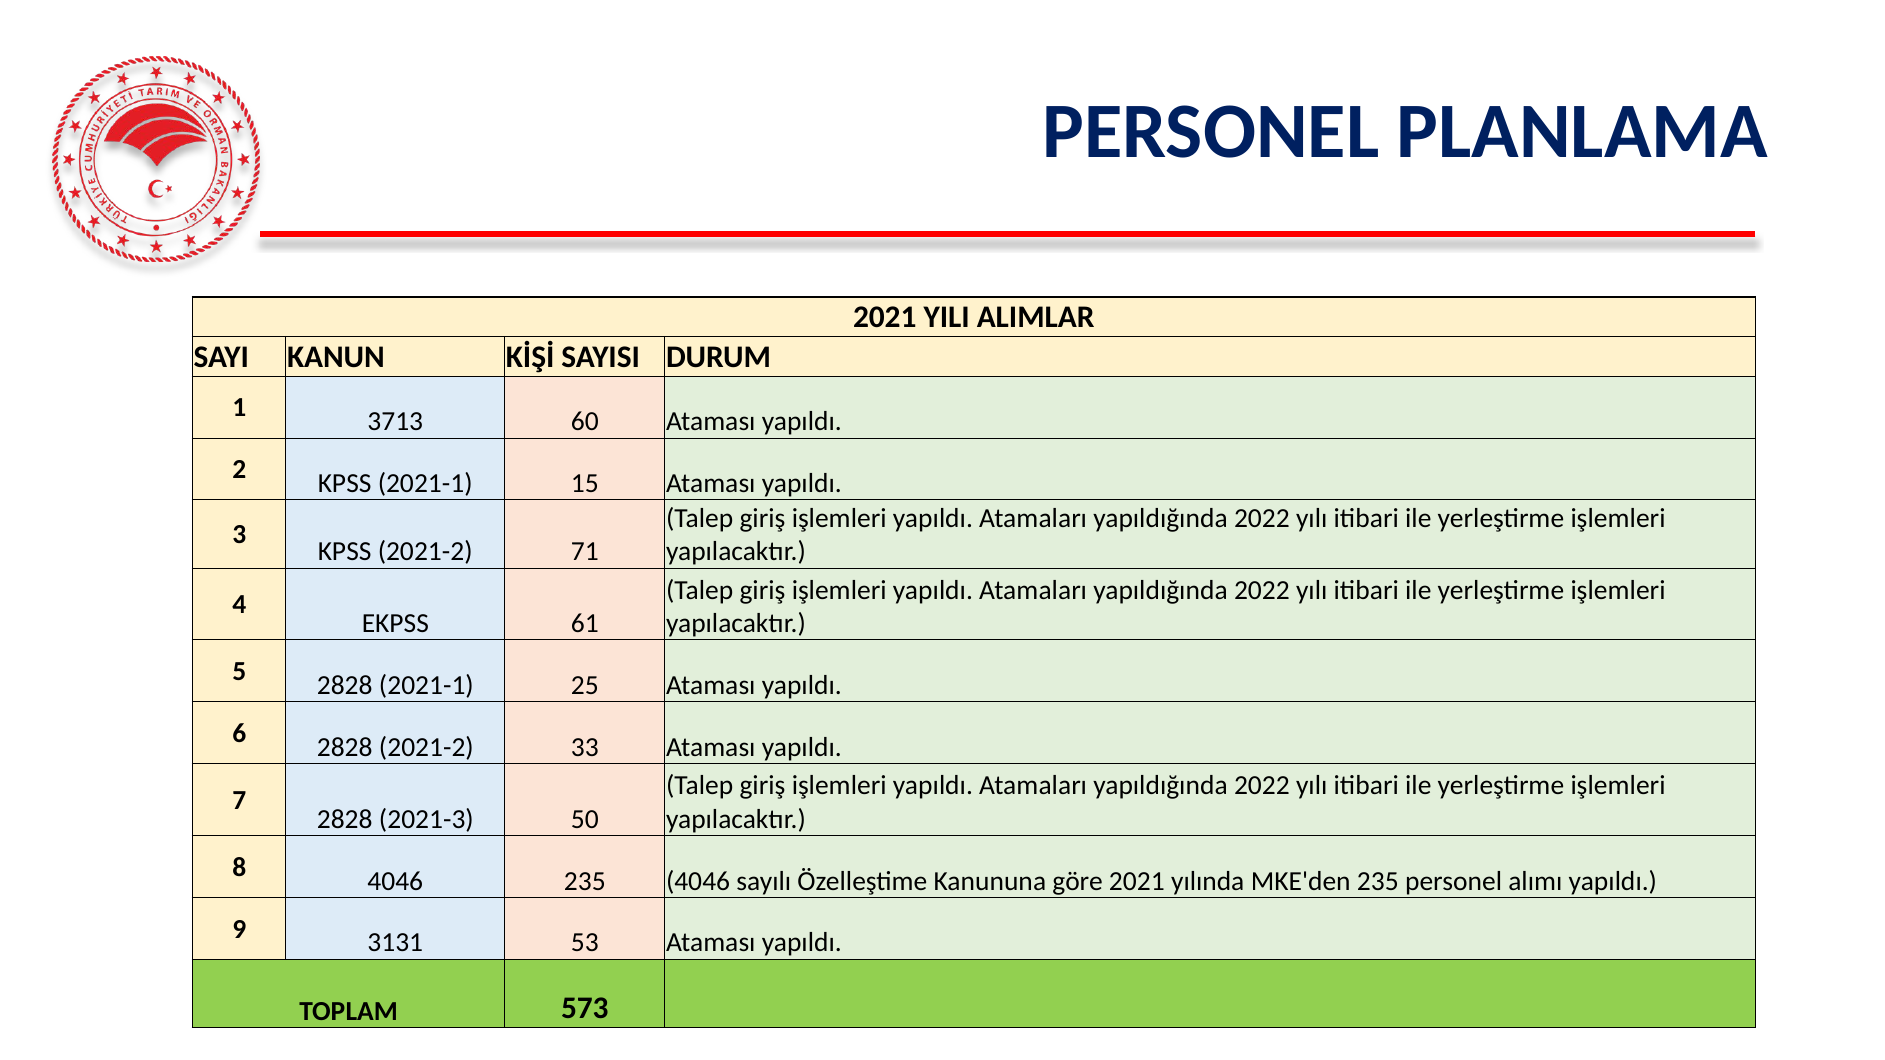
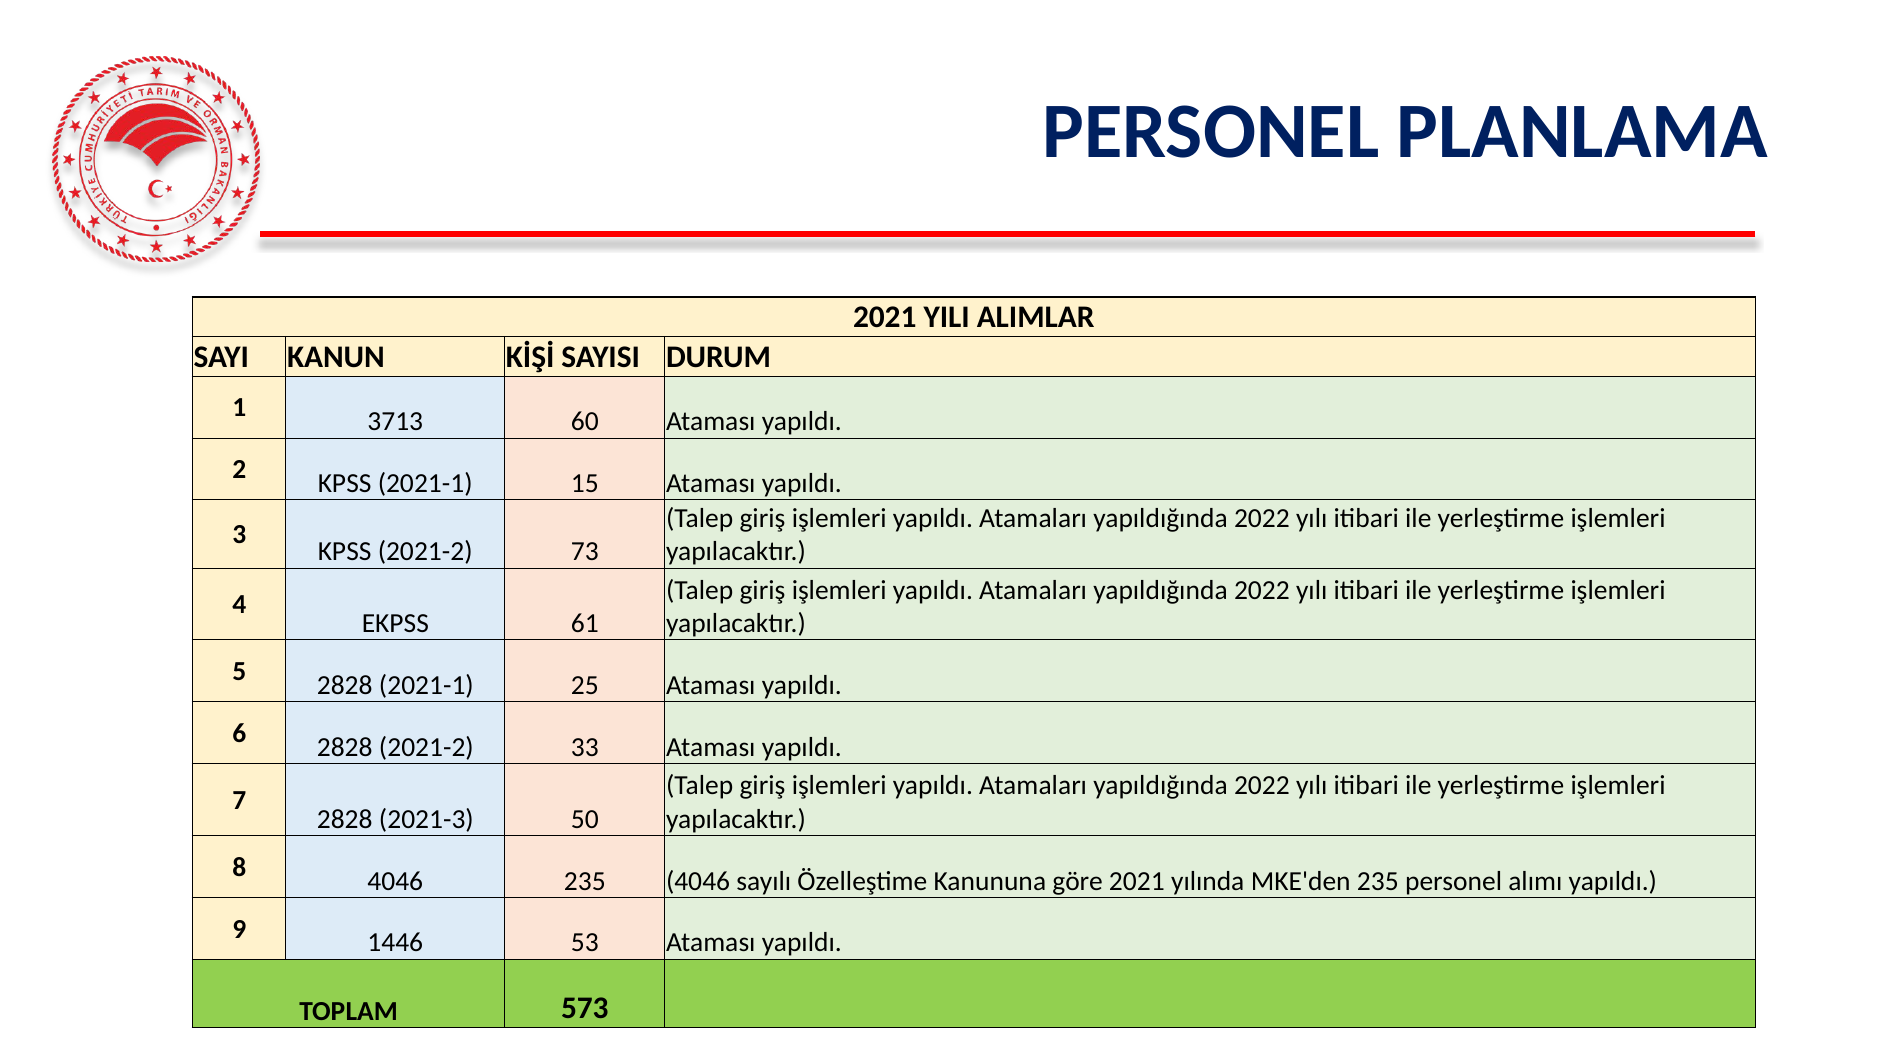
71: 71 -> 73
3131: 3131 -> 1446
